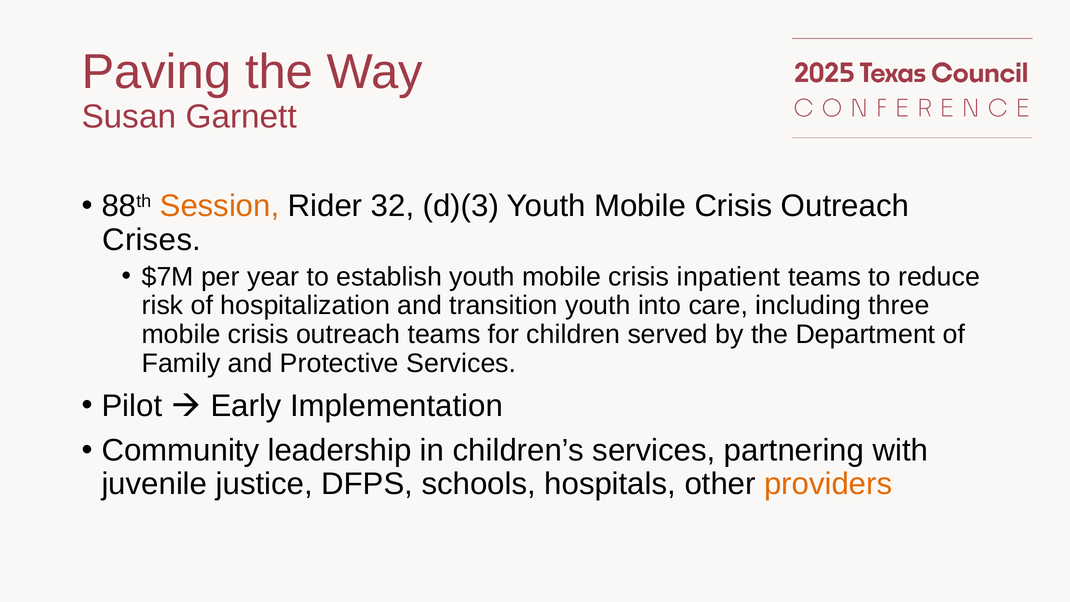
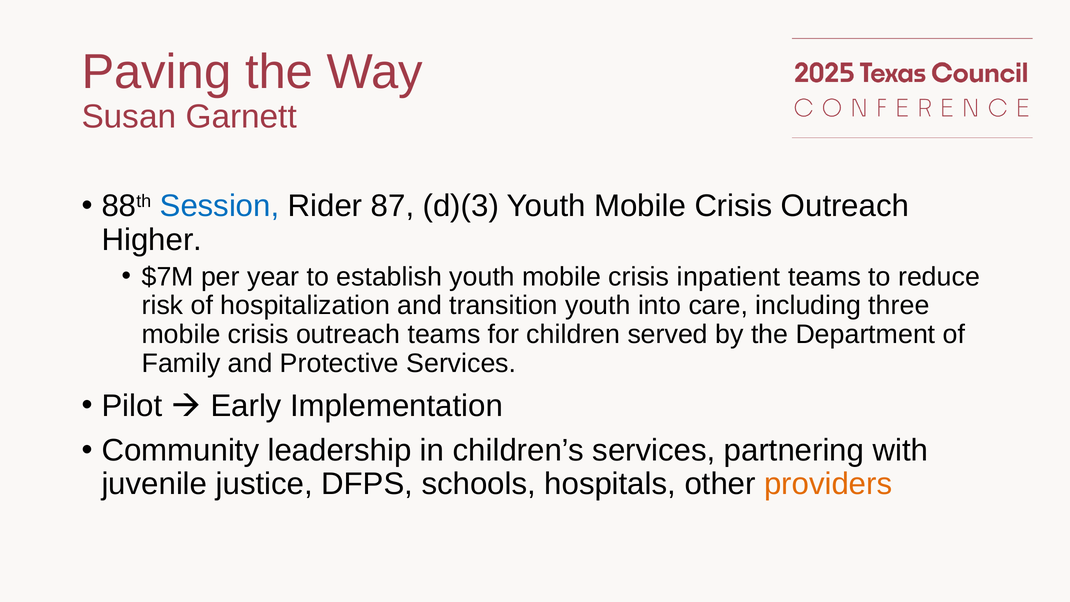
Session colour: orange -> blue
32: 32 -> 87
Crises: Crises -> Higher
